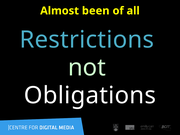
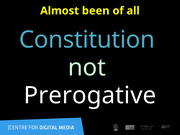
Restrictions: Restrictions -> Constitution
Obligations: Obligations -> Prerogative
